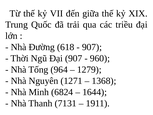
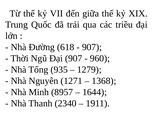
964: 964 -> 935
6824: 6824 -> 8957
7131: 7131 -> 2340
